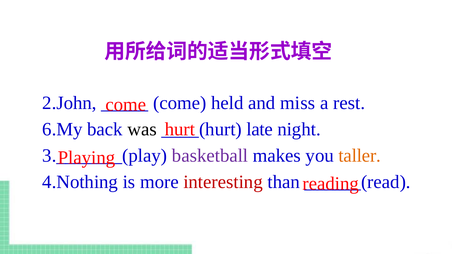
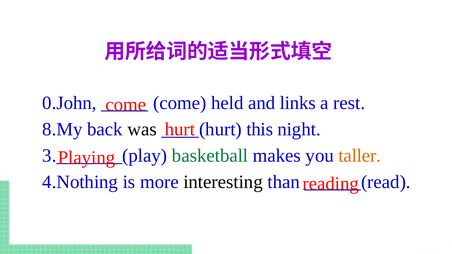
2.John: 2.John -> 0.John
miss: miss -> links
6.My: 6.My -> 8.My
late: late -> this
basketball colour: purple -> green
interesting colour: red -> black
